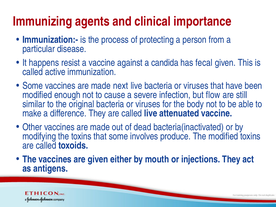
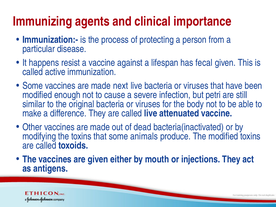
candida: candida -> lifespan
flow: flow -> petri
involves: involves -> animals
